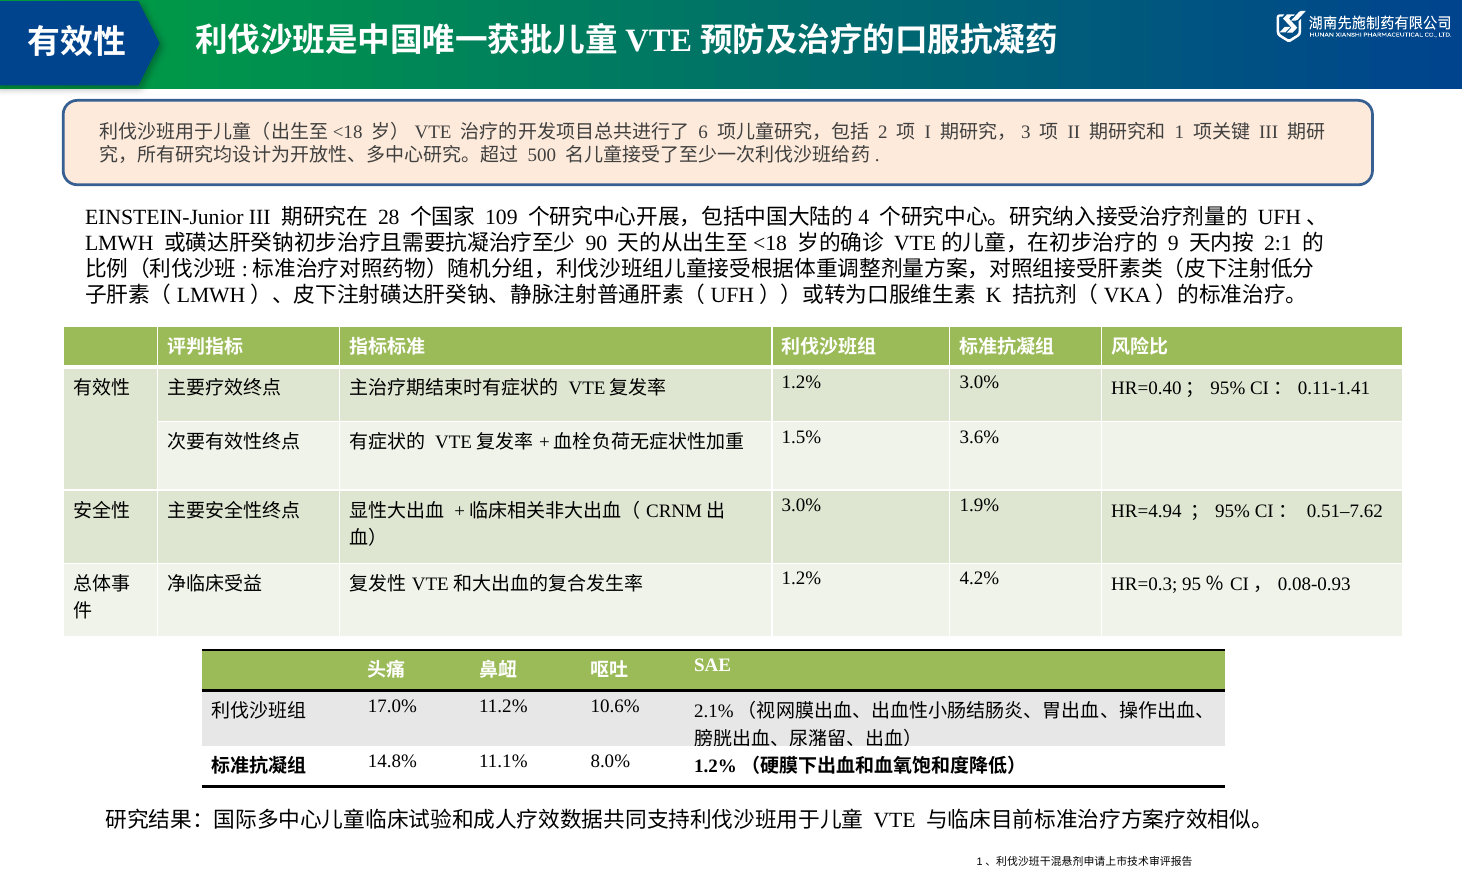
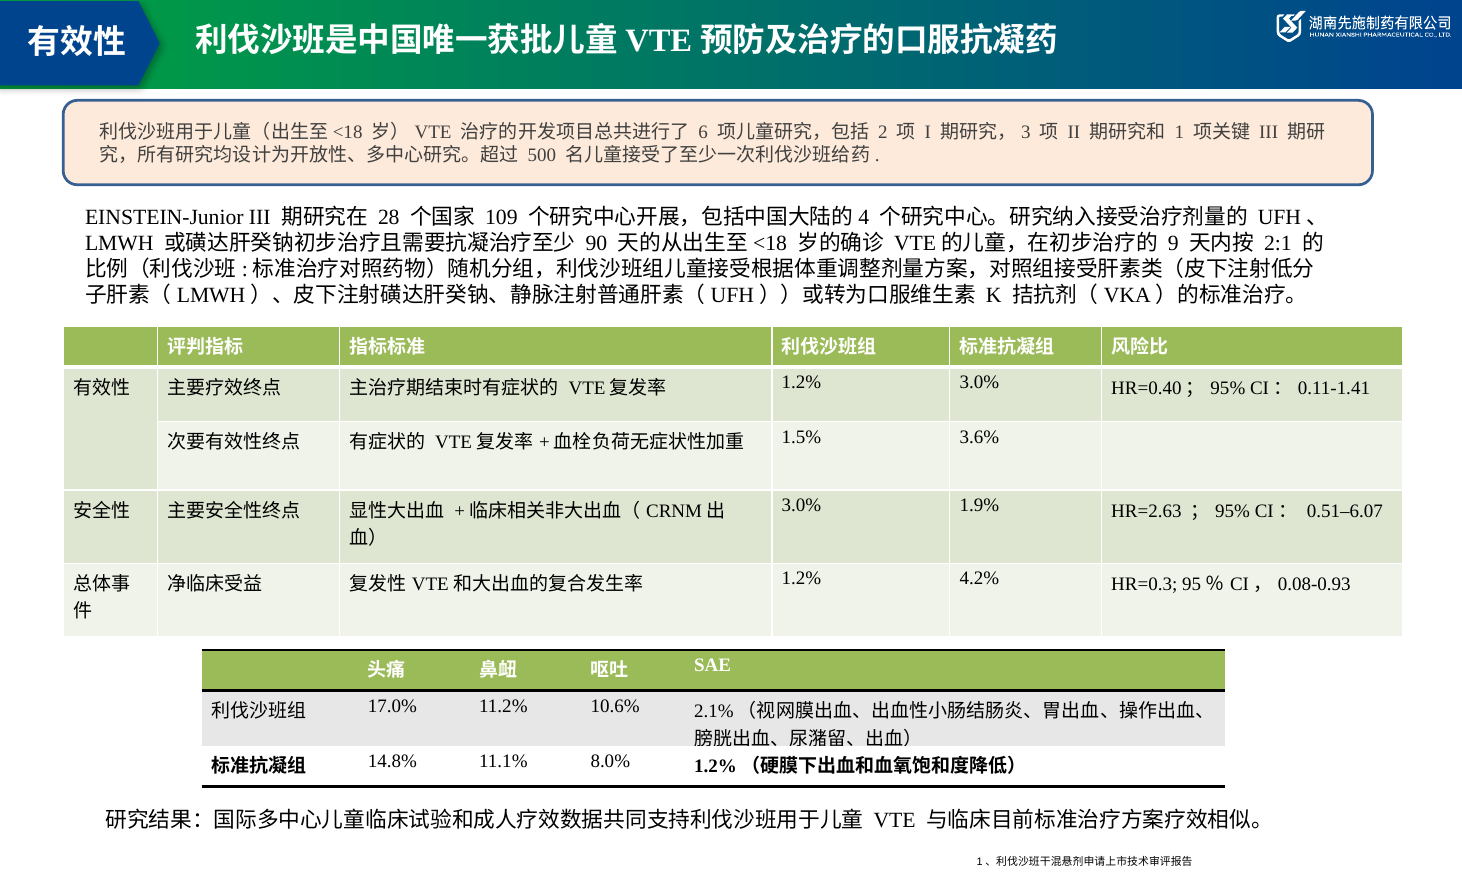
HR=4.94: HR=4.94 -> HR=2.63
0.51–7.62: 0.51–7.62 -> 0.51–6.07
